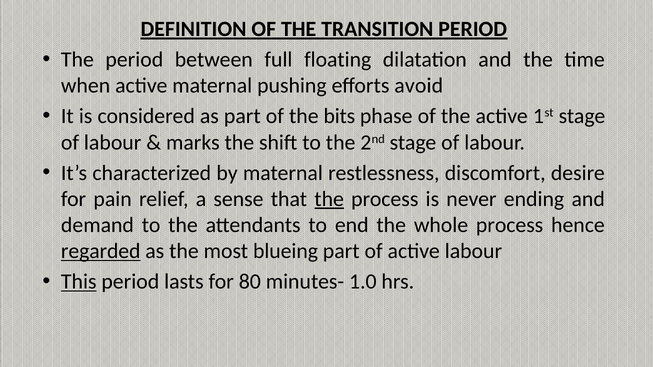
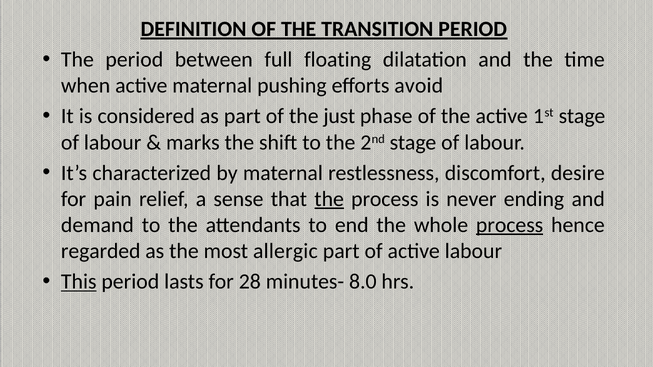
bits: bits -> just
process at (510, 225) underline: none -> present
regarded underline: present -> none
blueing: blueing -> allergic
80: 80 -> 28
1.0: 1.0 -> 8.0
